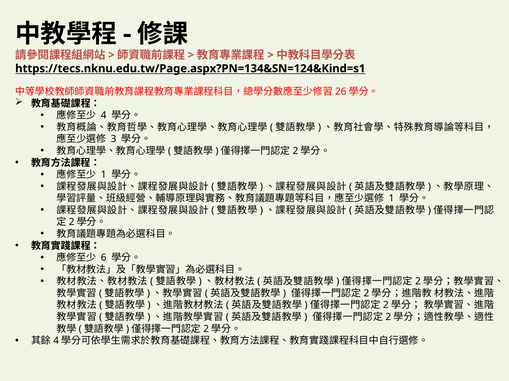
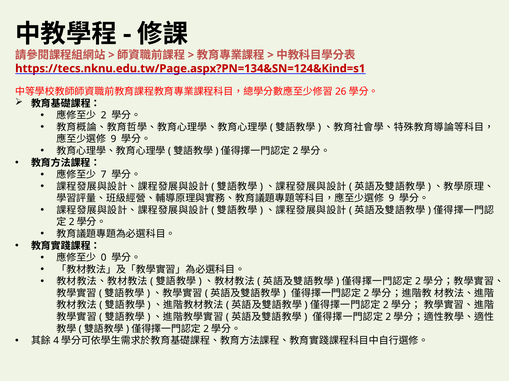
https://tecs.nknu.edu.tw/Page.aspx?PN=134&SN=124&Kind=s1 colour: black -> red
4 at (104, 116): 4 -> 2
3 at (114, 139): 3 -> 9
1 at (104, 175): 1 -> 7
1 at (391, 199): 1 -> 9
6: 6 -> 0
